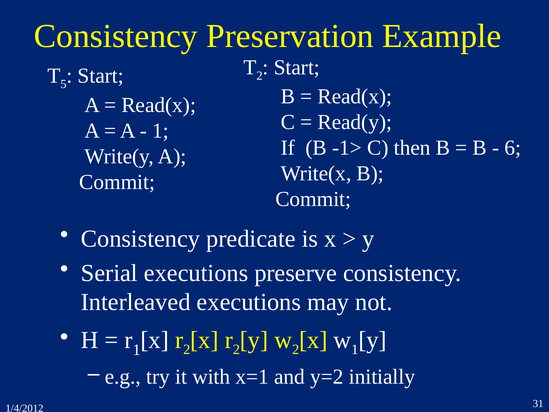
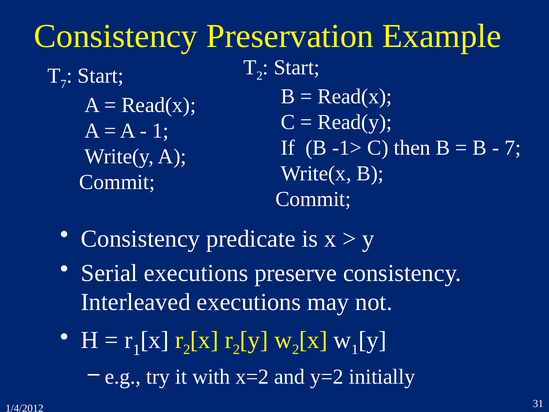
5 at (63, 84): 5 -> 7
6 at (513, 148): 6 -> 7
x=1: x=1 -> x=2
